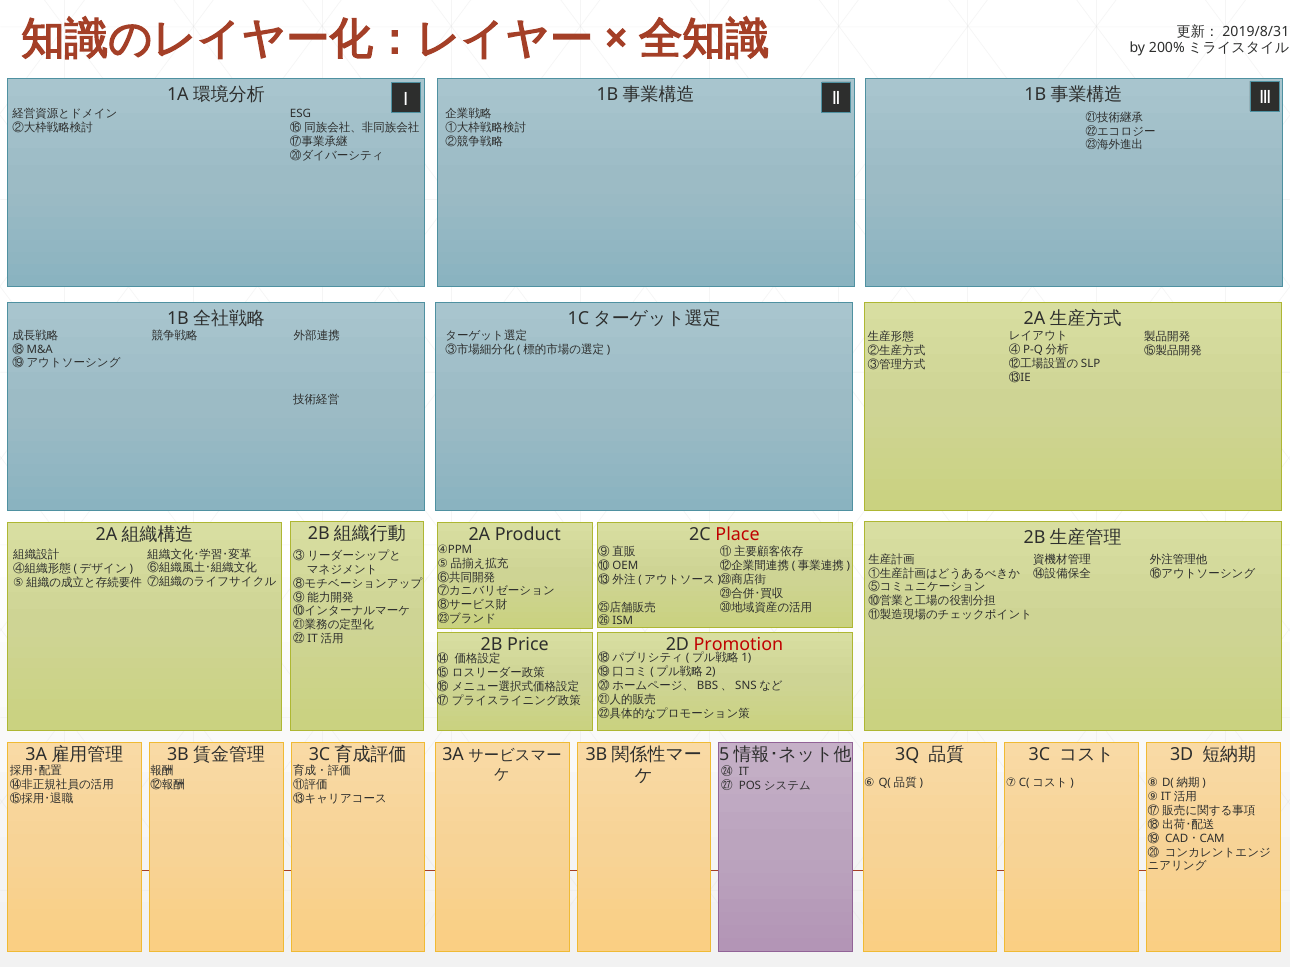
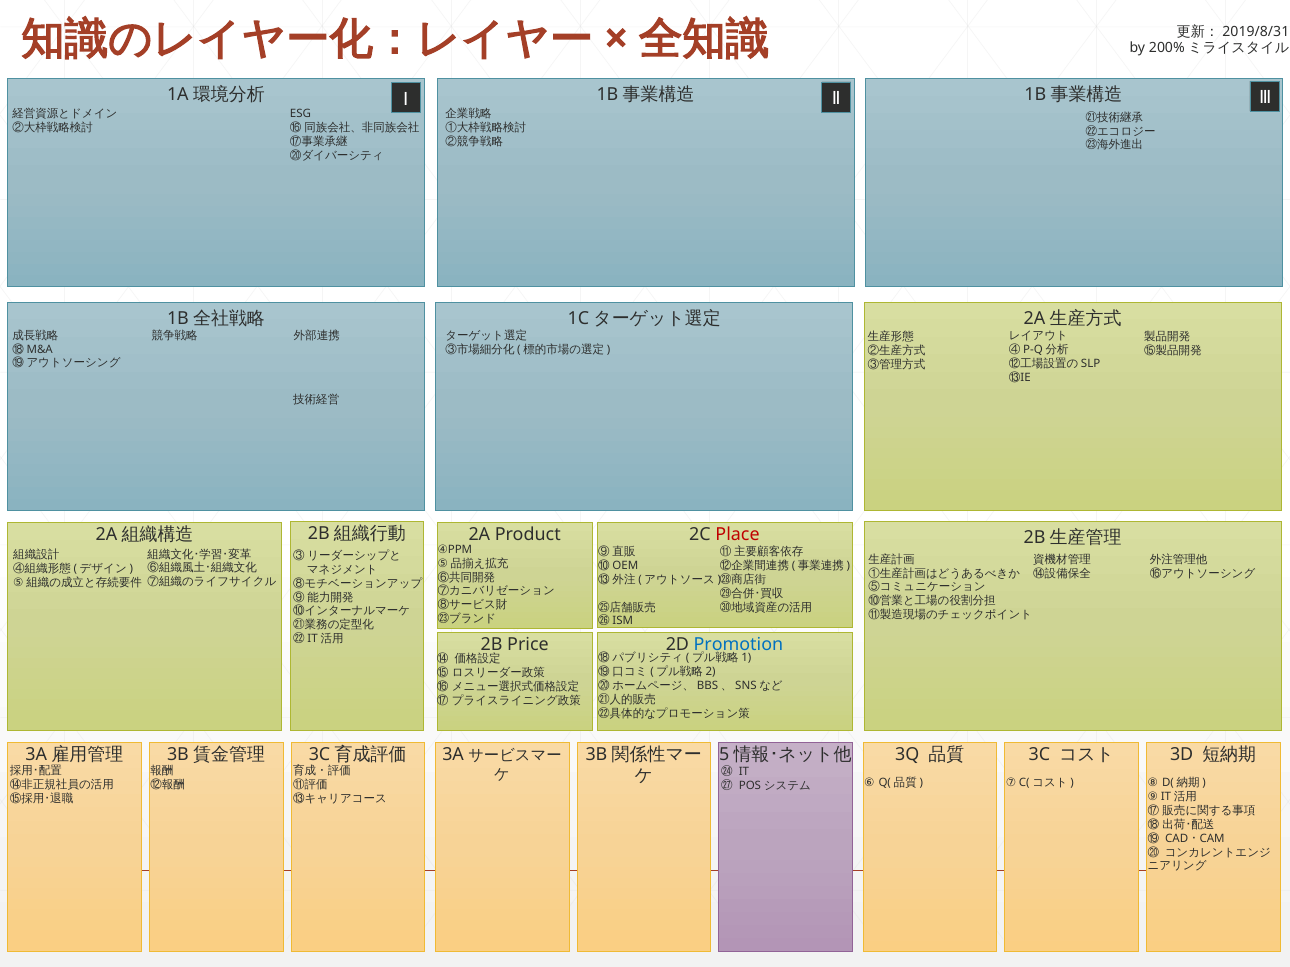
Promotion colour: red -> blue
